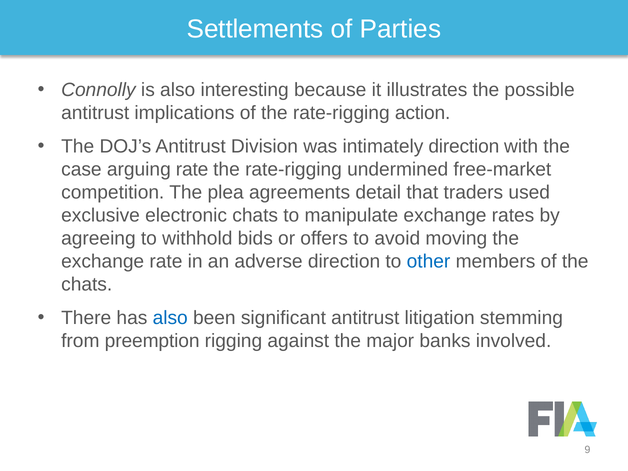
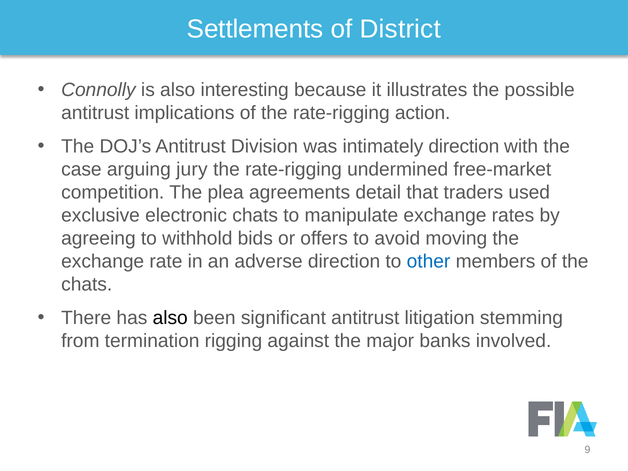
Parties: Parties -> District
arguing rate: rate -> jury
also at (170, 318) colour: blue -> black
preemption: preemption -> termination
